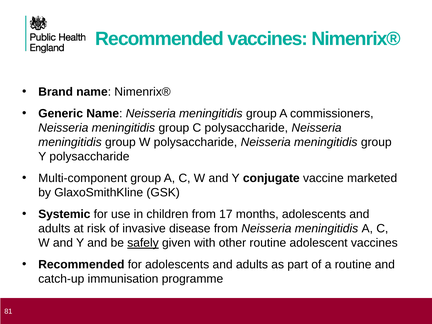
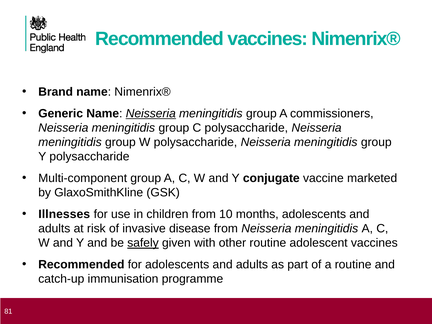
Neisseria at (151, 113) underline: none -> present
Systemic: Systemic -> Illnesses
17: 17 -> 10
